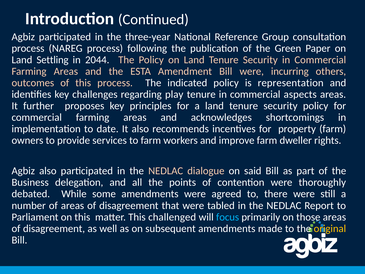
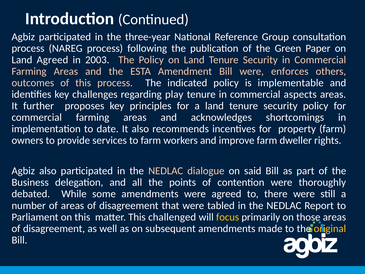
Land Settling: Settling -> Agreed
2044: 2044 -> 2003
incurring: incurring -> enforces
representation: representation -> implementable
focus colour: light blue -> yellow
